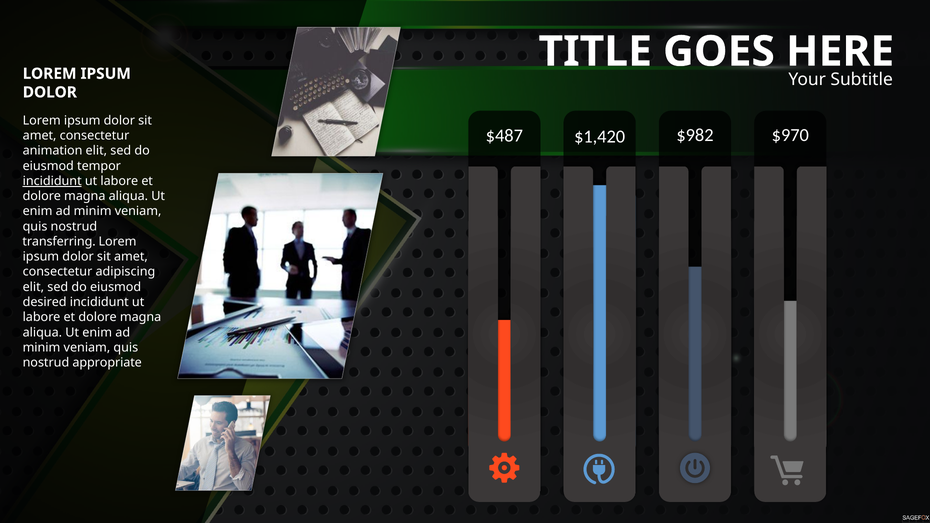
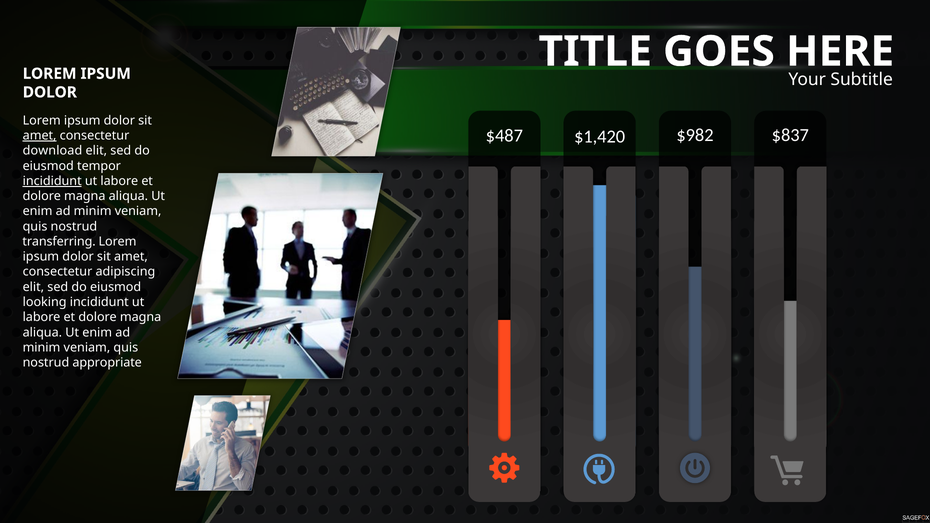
$970: $970 -> $837
amet at (40, 136) underline: none -> present
animation: animation -> download
desired: desired -> looking
